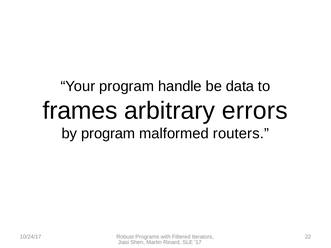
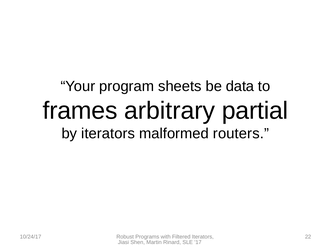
handle: handle -> sheets
errors: errors -> partial
by program: program -> iterators
